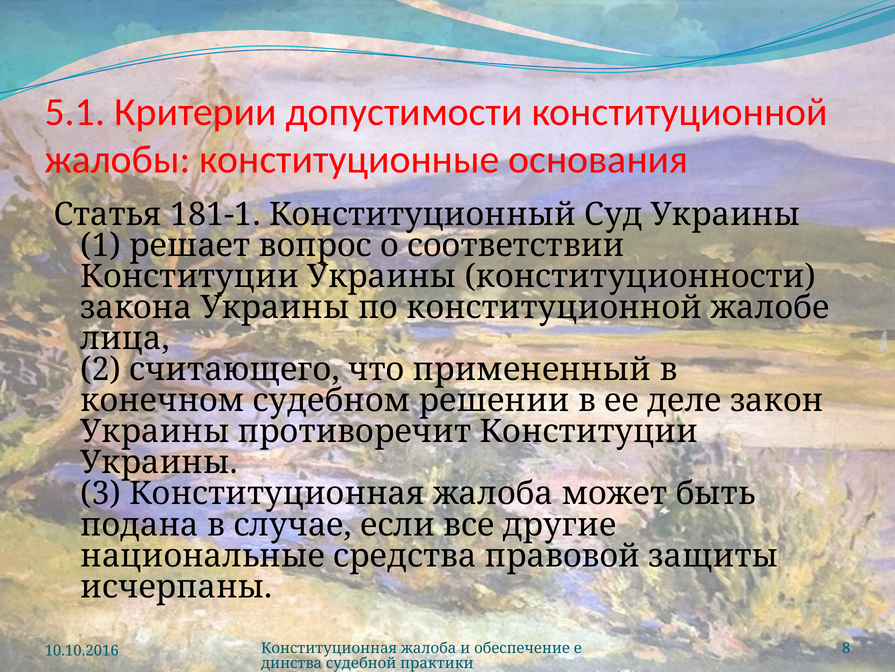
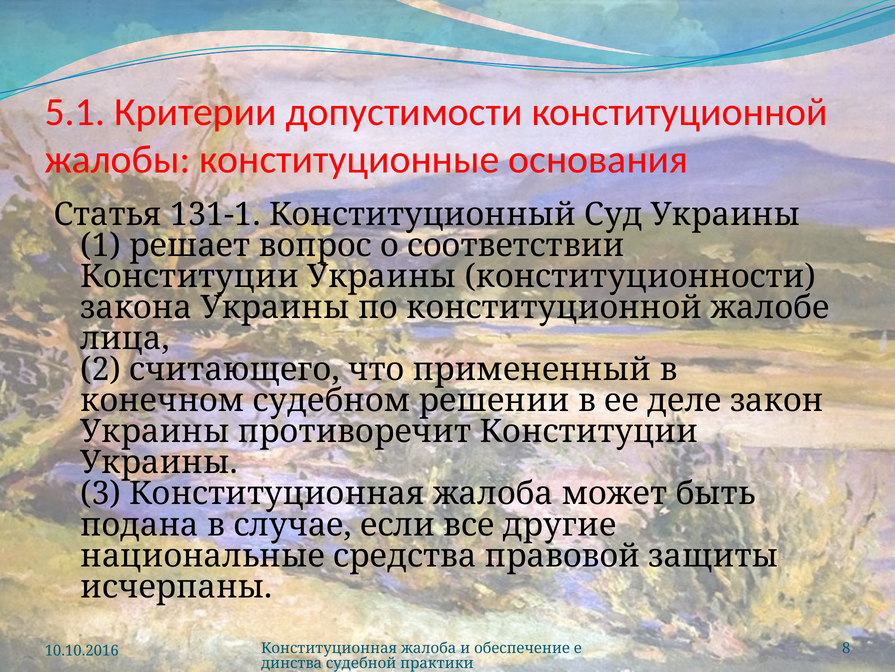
181-1: 181-1 -> 131-1
